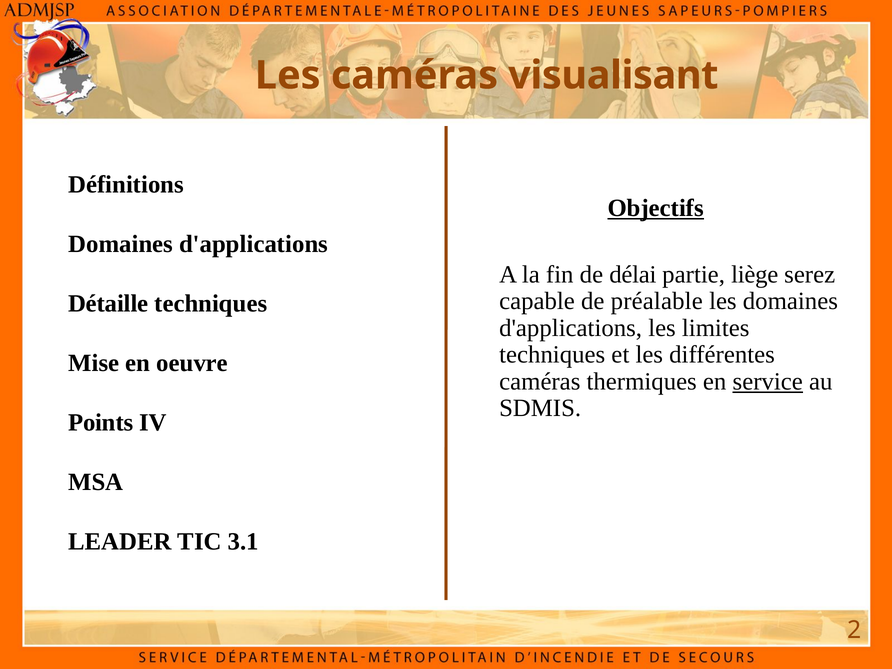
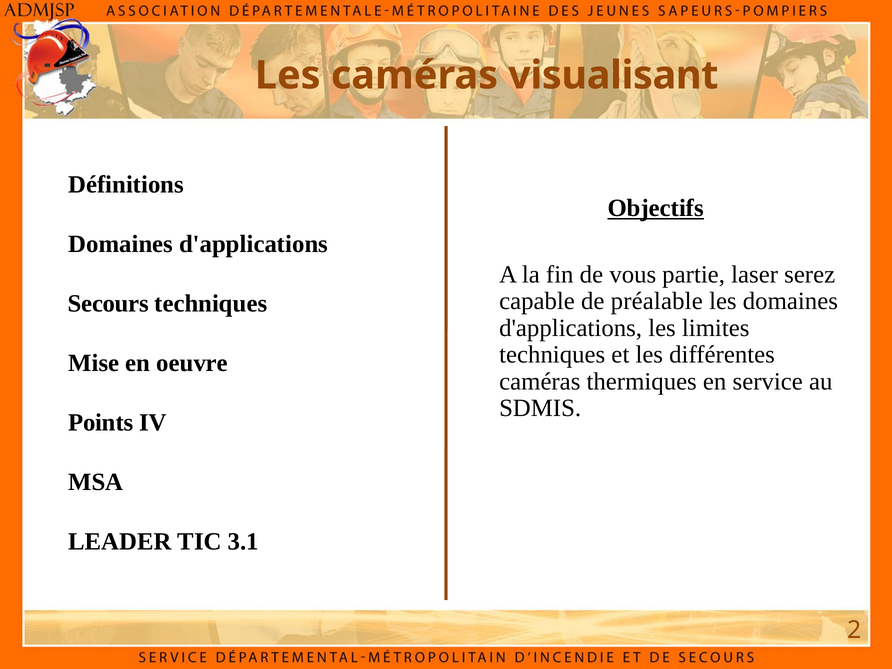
délai: délai -> vous
liège: liège -> laser
Détaille: Détaille -> Secours
service underline: present -> none
